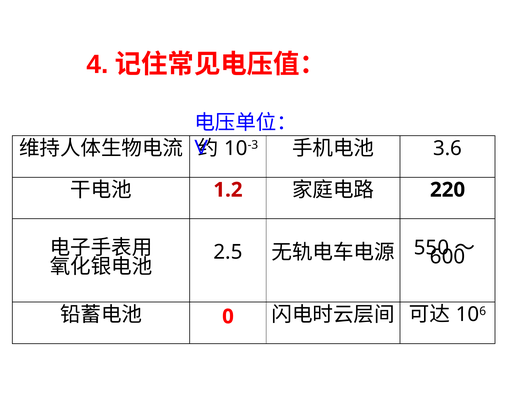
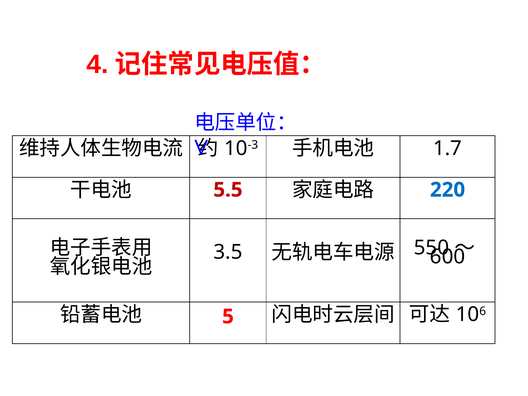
3.6: 3.6 -> 1.7
1.2: 1.2 -> 5.5
220 colour: black -> blue
2.5: 2.5 -> 3.5
0: 0 -> 5
